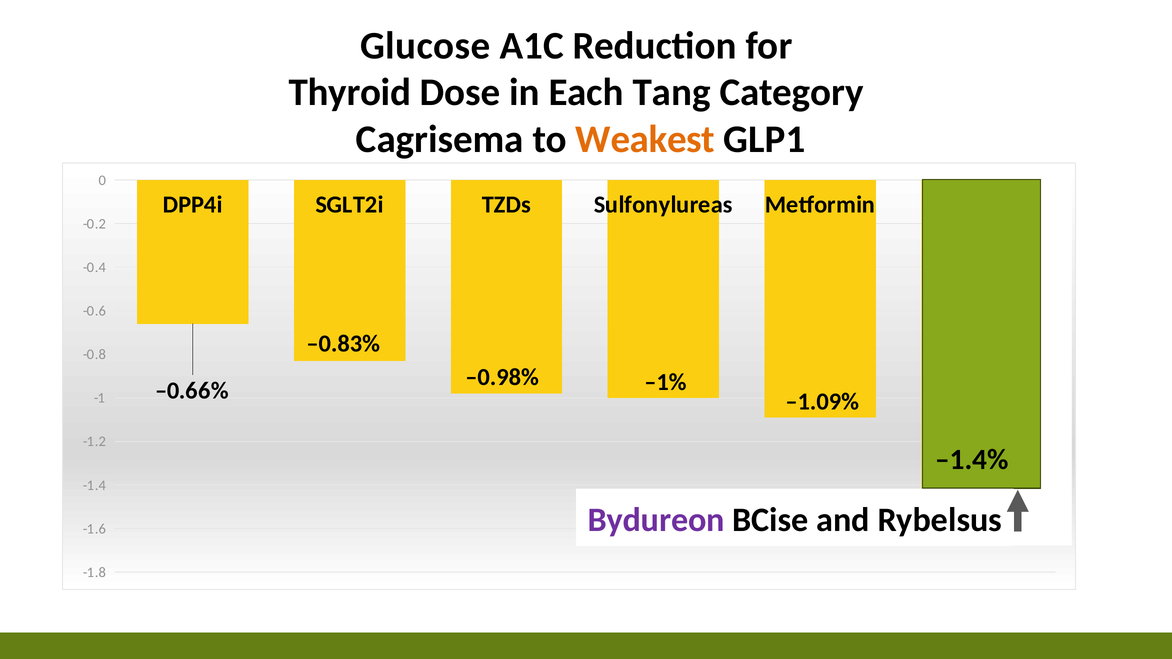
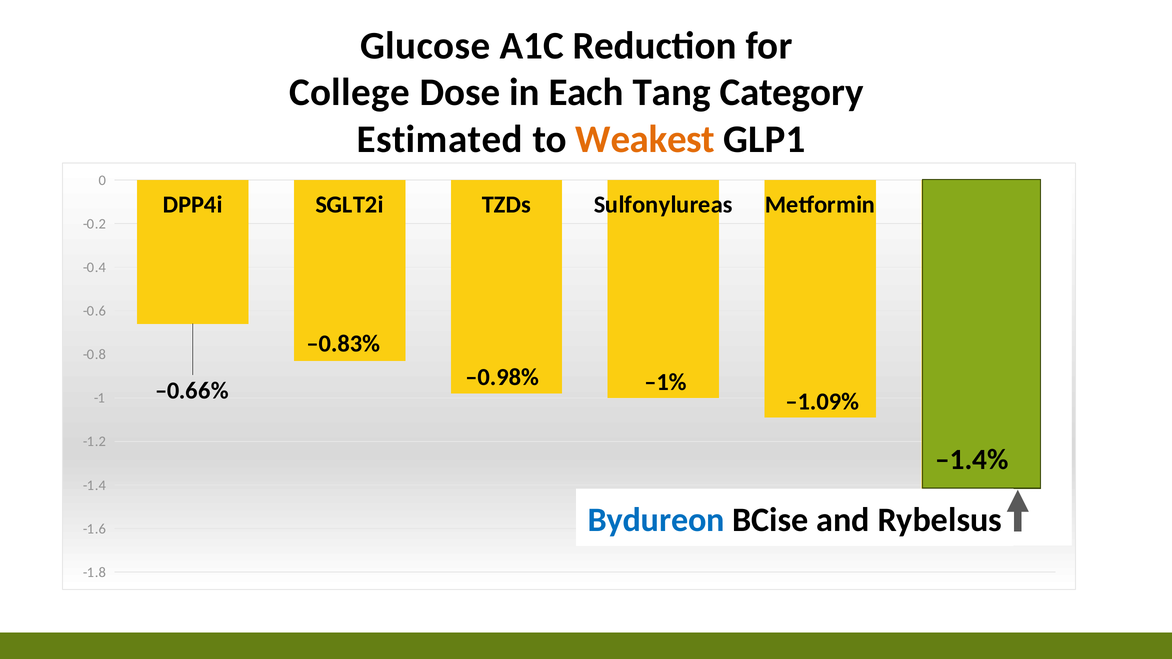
Thyroid: Thyroid -> College
Cagrisema: Cagrisema -> Estimated
Bydureon colour: purple -> blue
